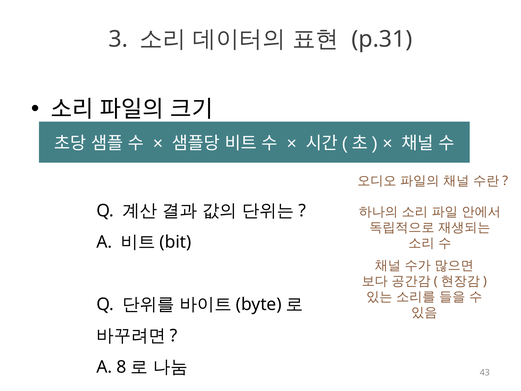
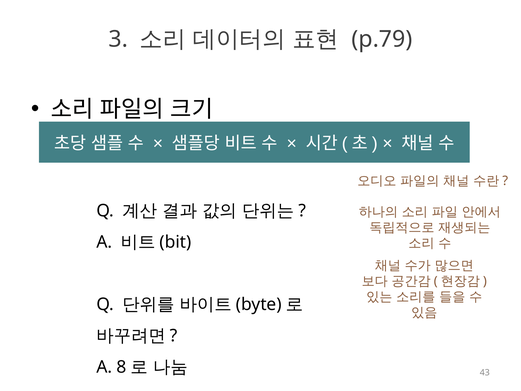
p.31: p.31 -> p.79
